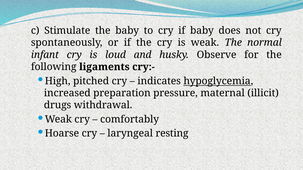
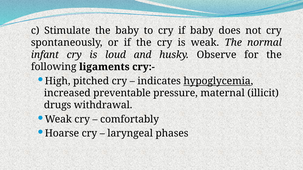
preparation: preparation -> preventable
resting: resting -> phases
